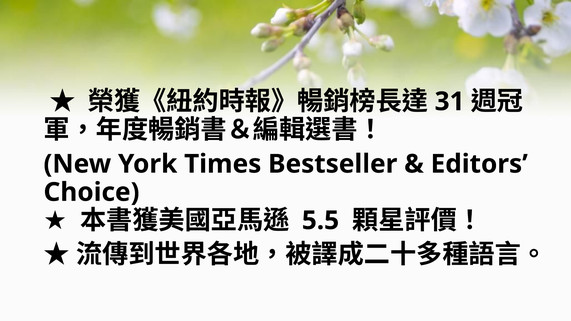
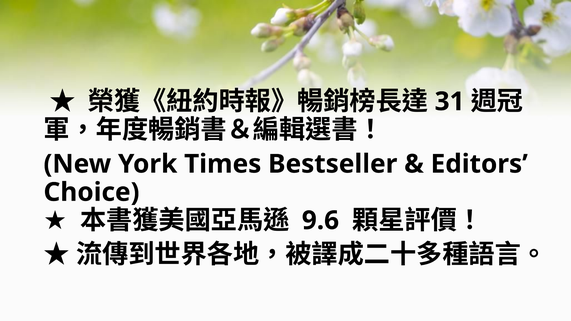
5.5: 5.5 -> 9.6
